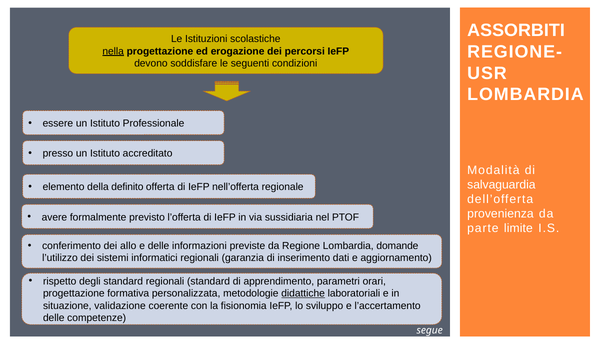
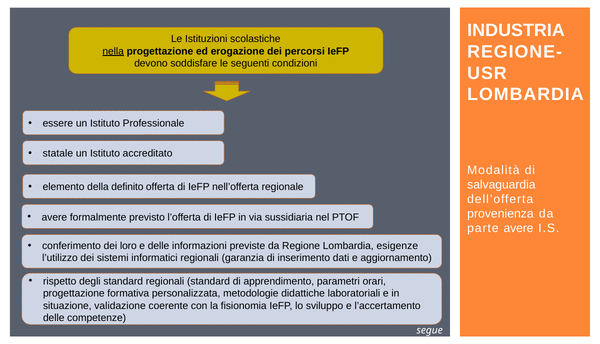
ASSORBITI: ASSORBITI -> INDUSTRIA
presso: presso -> statale
parte limite: limite -> avere
allo: allo -> loro
domande: domande -> esigenze
didattiche underline: present -> none
